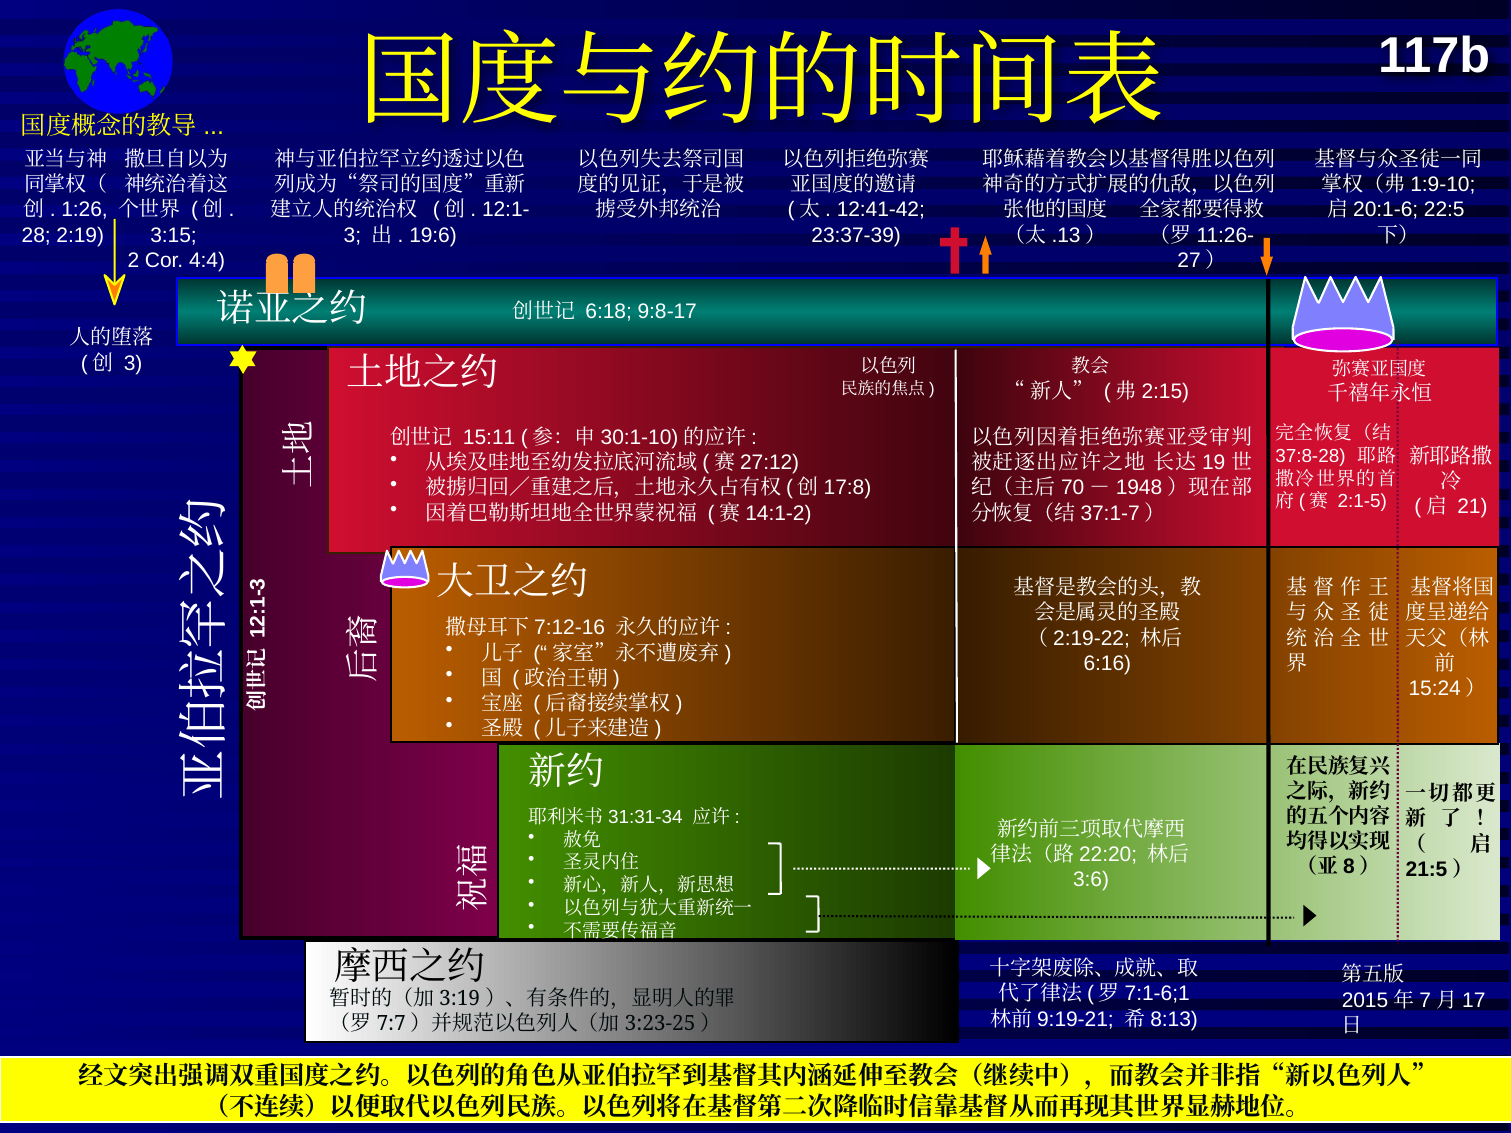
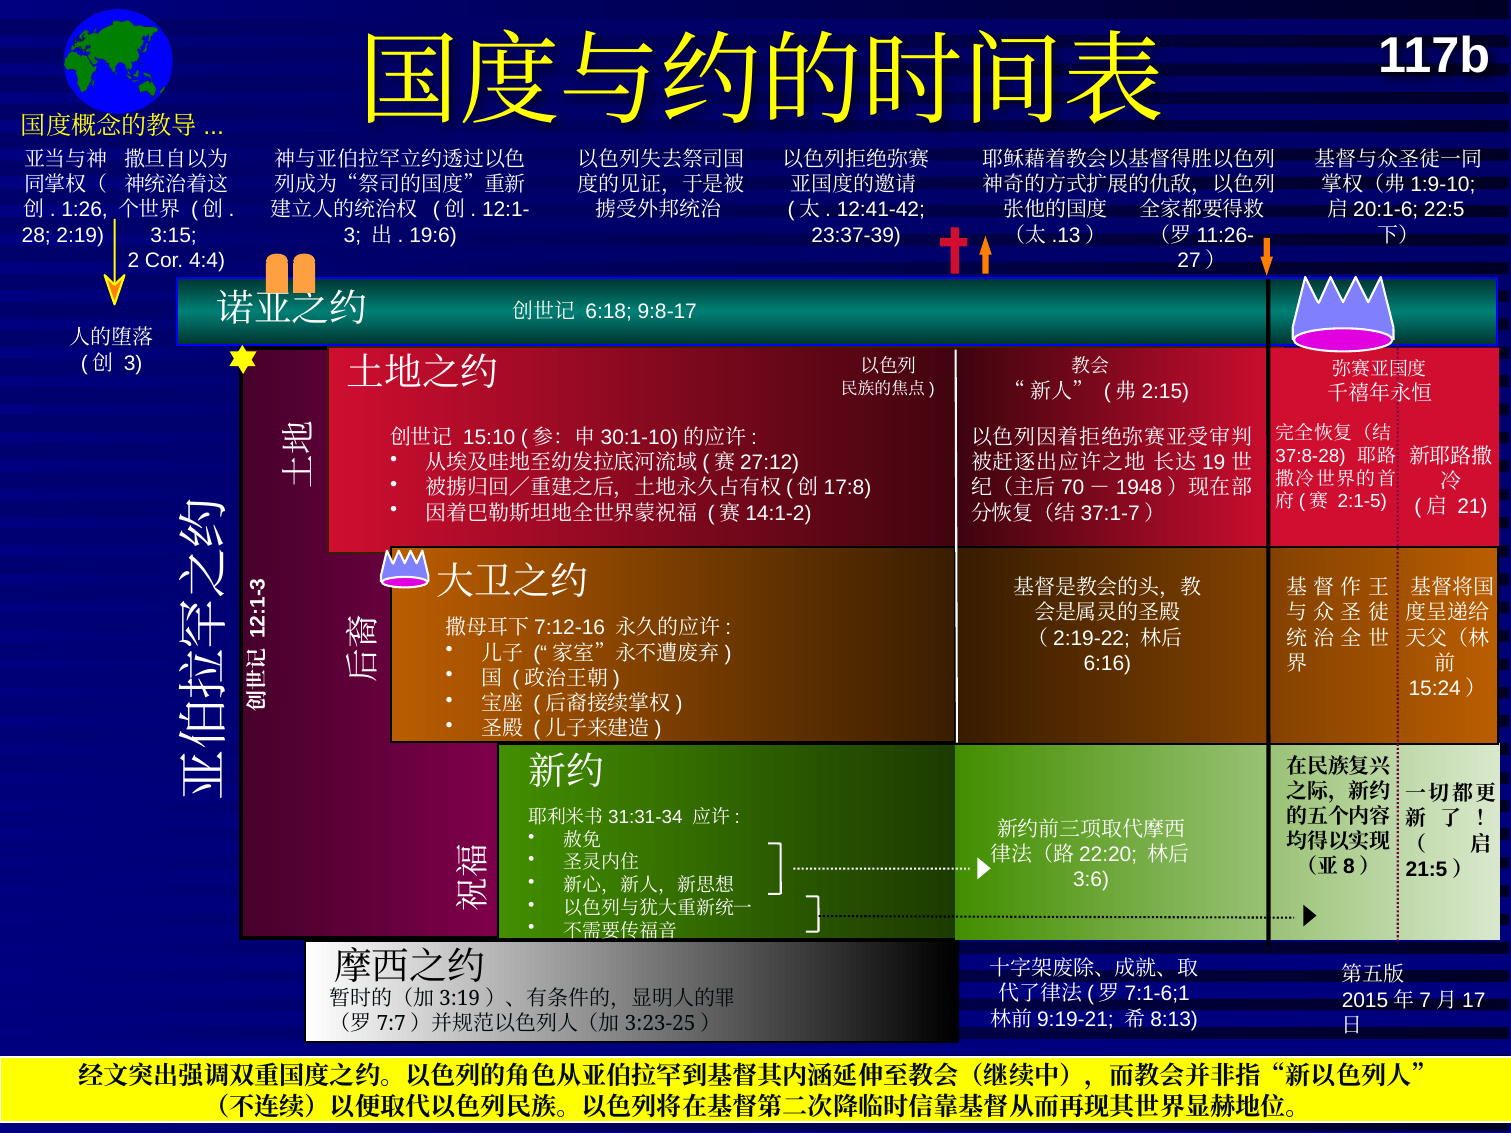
15:11: 15:11 -> 15:10
